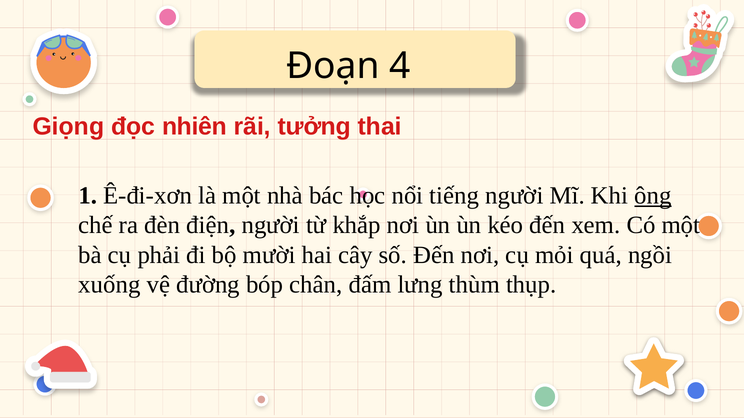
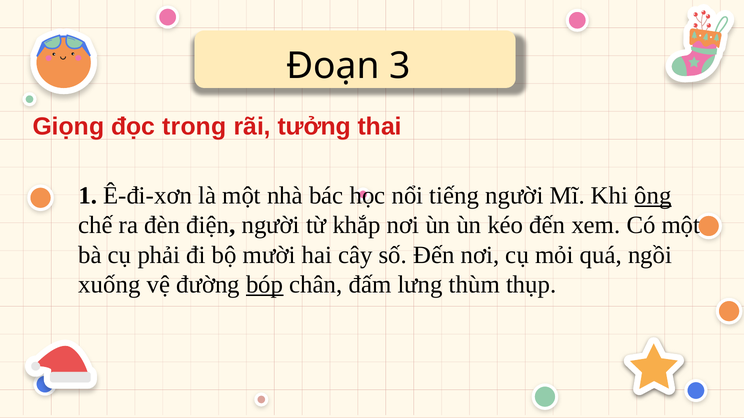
4: 4 -> 3
nhiên: nhiên -> trong
bóp underline: none -> present
